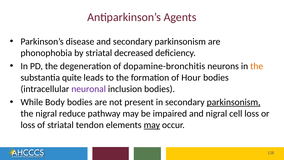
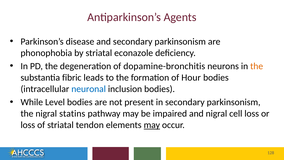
decreased: decreased -> econazole
quite: quite -> fibric
neuronal colour: purple -> blue
Body: Body -> Level
parkinsonism at (234, 102) underline: present -> none
reduce: reduce -> statins
